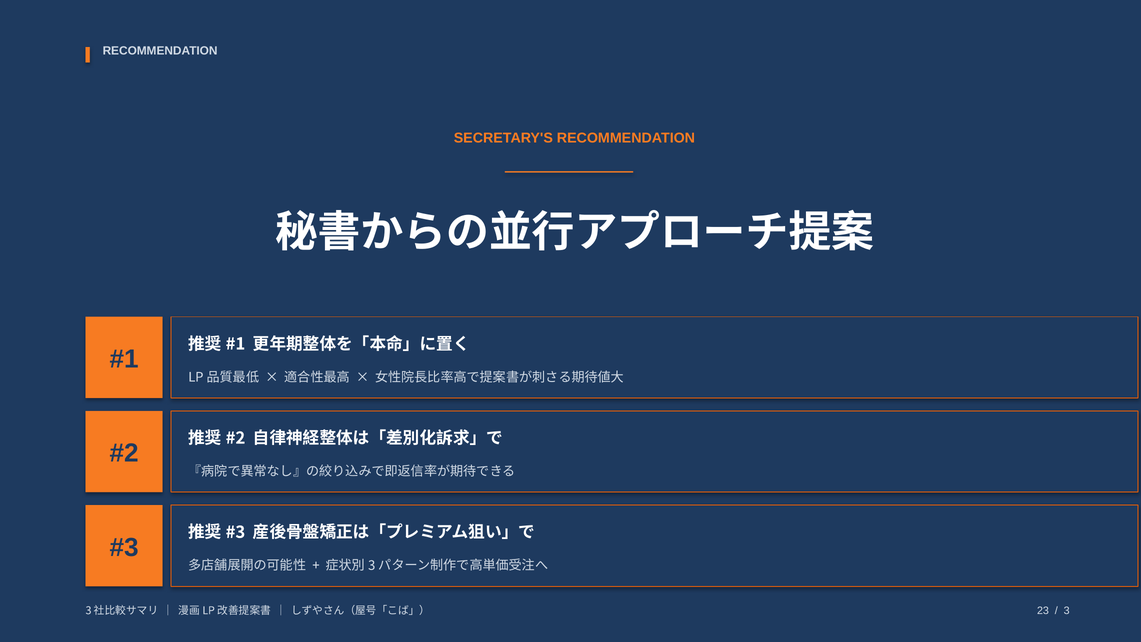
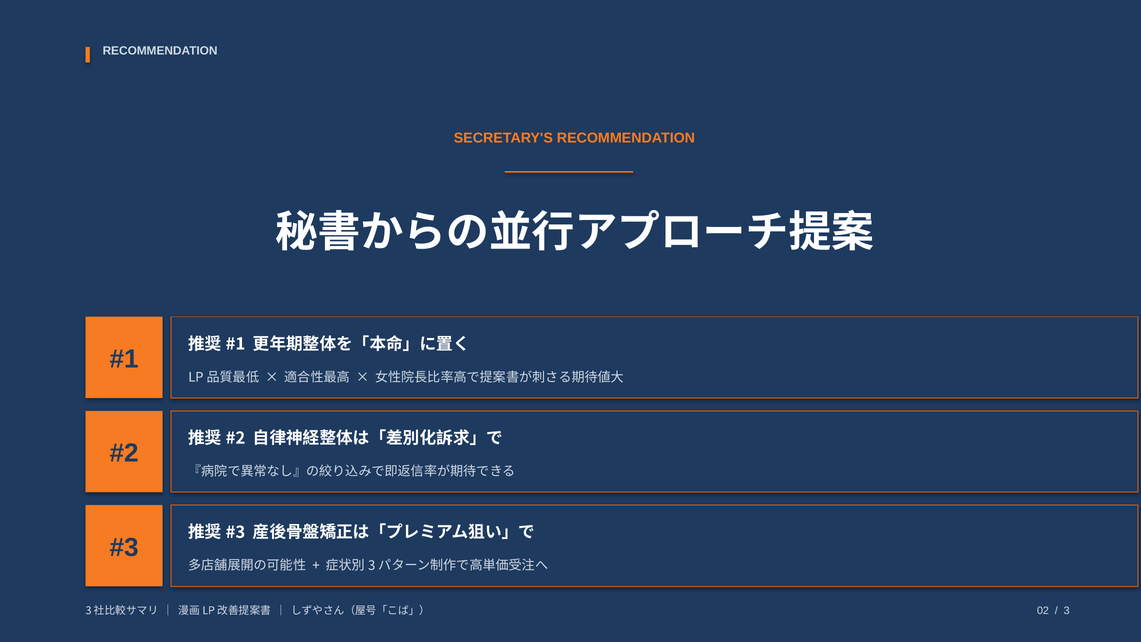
23: 23 -> 02
